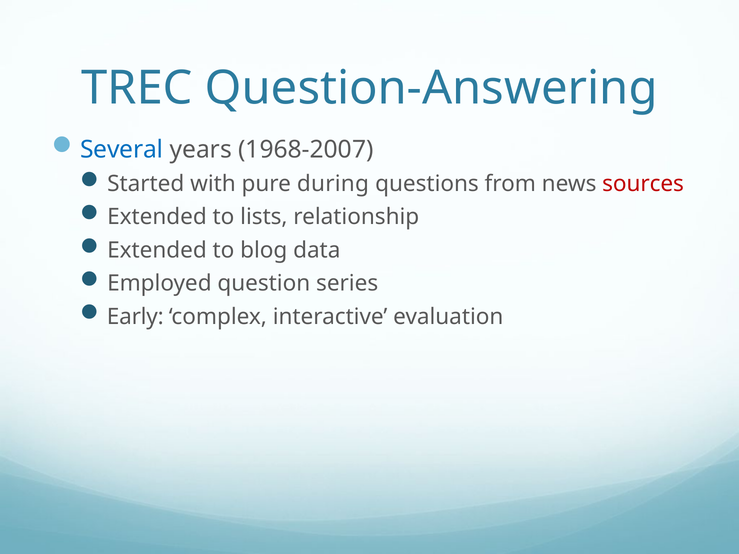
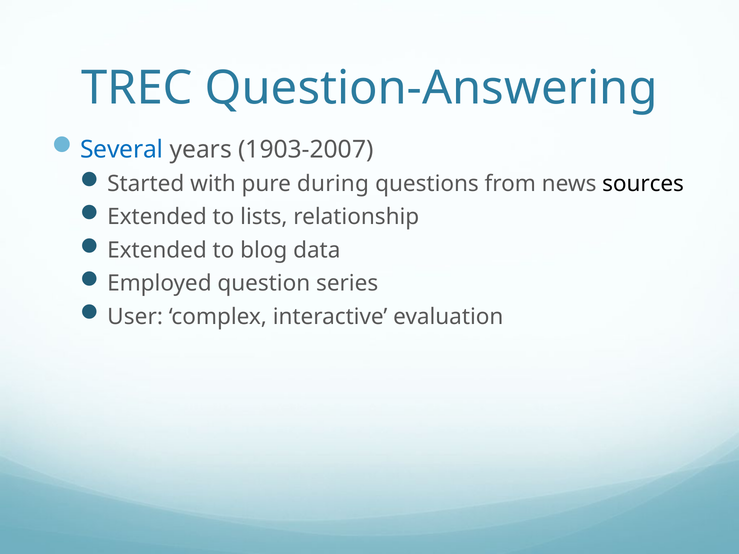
1968-2007: 1968-2007 -> 1903-2007
sources colour: red -> black
Early: Early -> User
